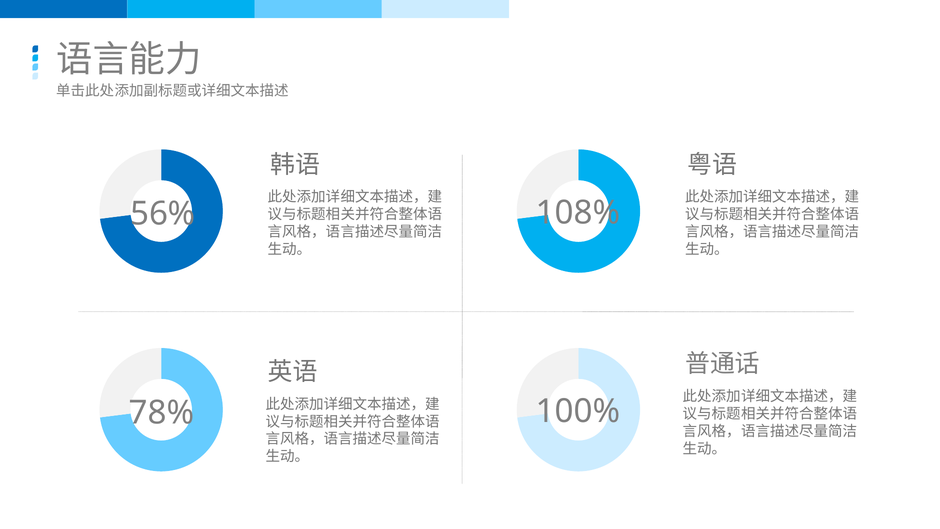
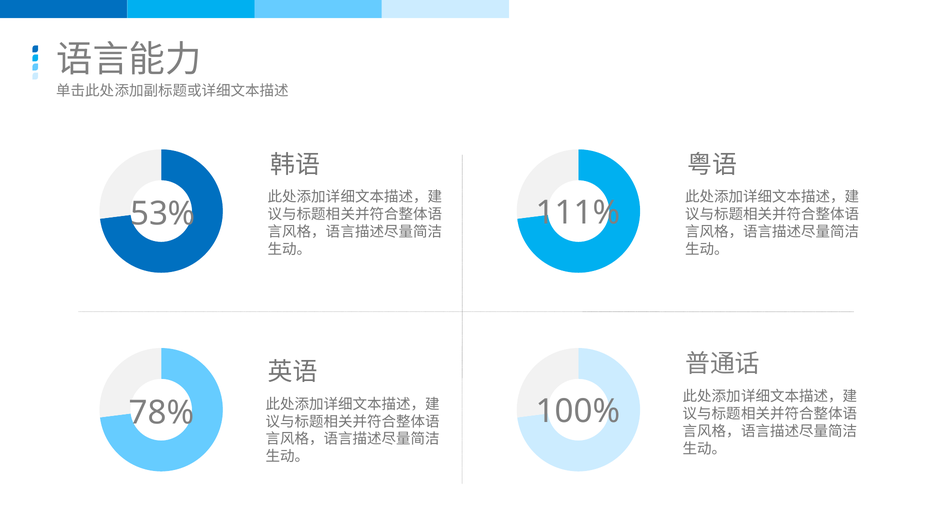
108%: 108% -> 111%
56%: 56% -> 53%
